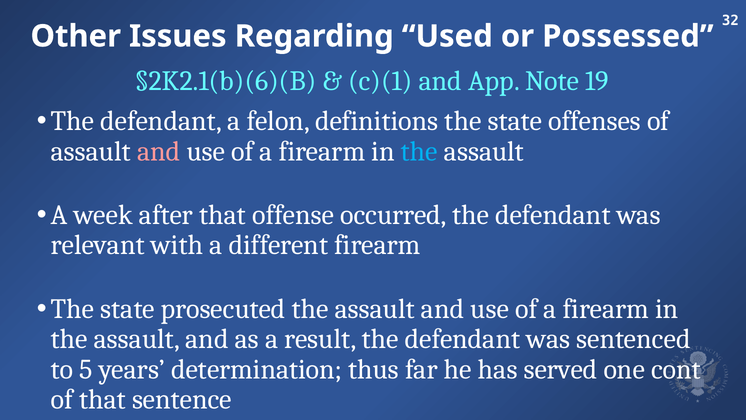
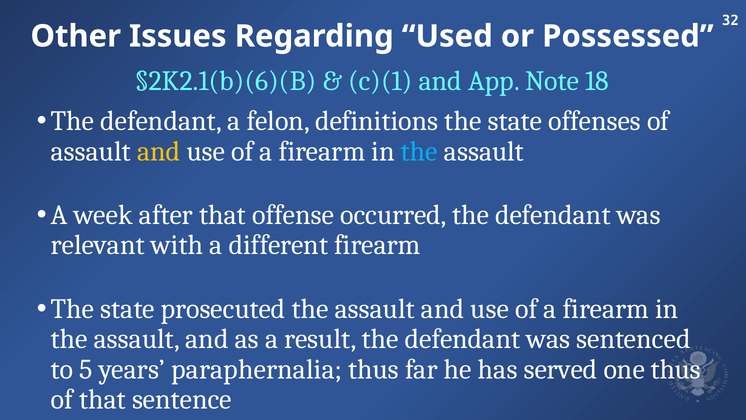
19: 19 -> 18
and at (159, 151) colour: pink -> yellow
determination: determination -> paraphernalia
one cont: cont -> thus
